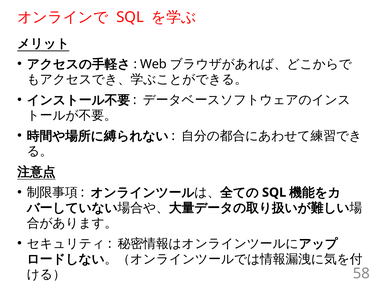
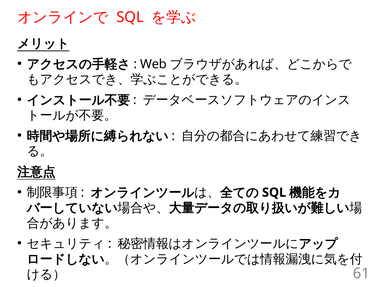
58: 58 -> 61
